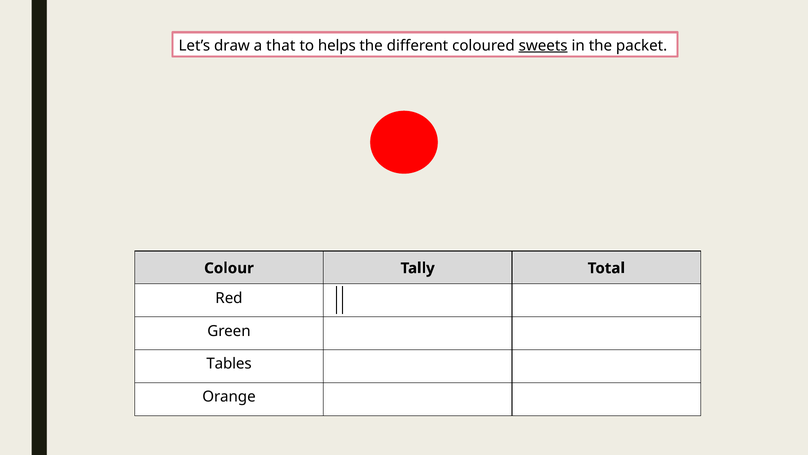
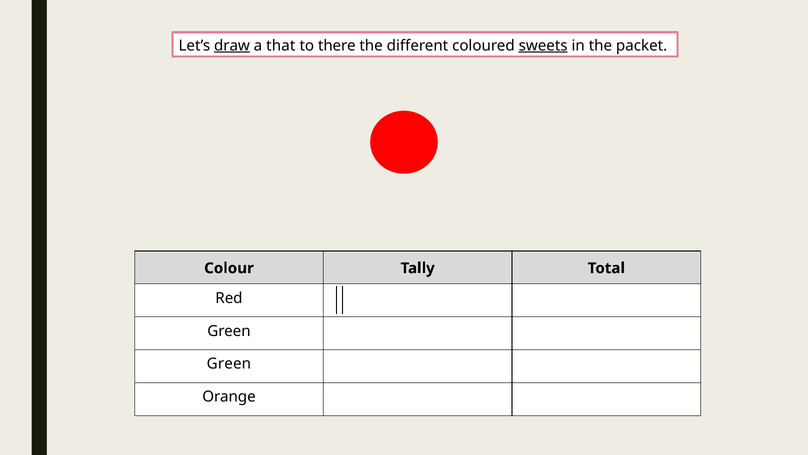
draw underline: none -> present
helps: helps -> there
Tables at (229, 364): Tables -> Green
